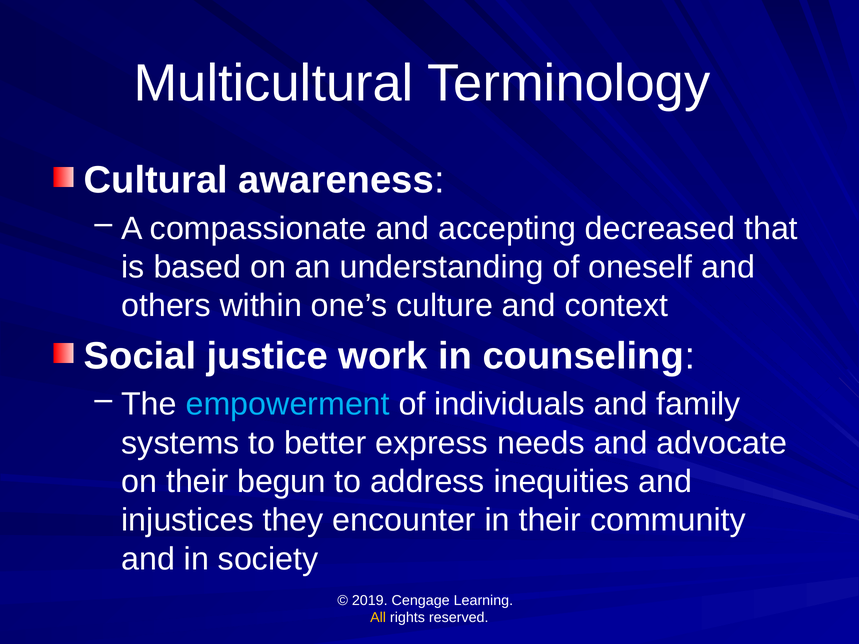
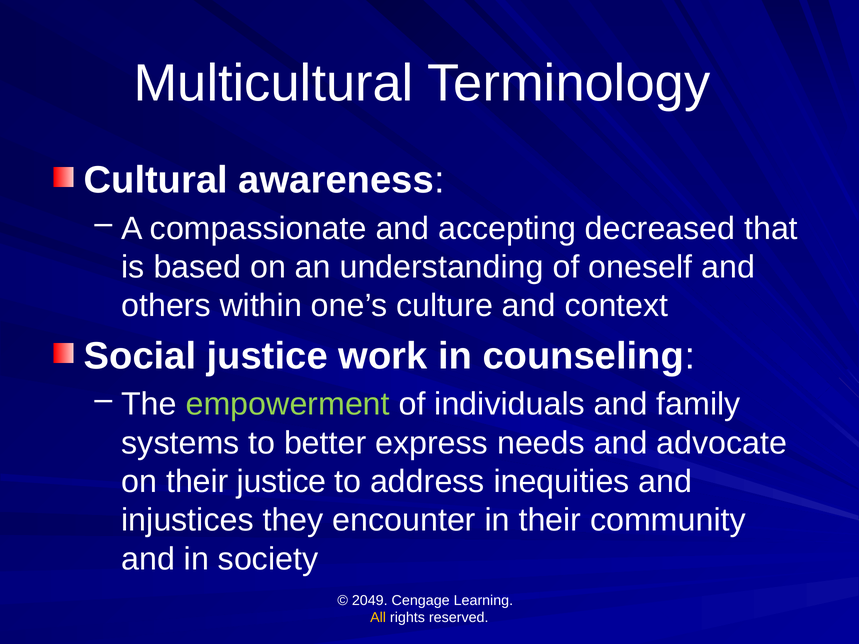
empowerment colour: light blue -> light green
their begun: begun -> justice
2019: 2019 -> 2049
